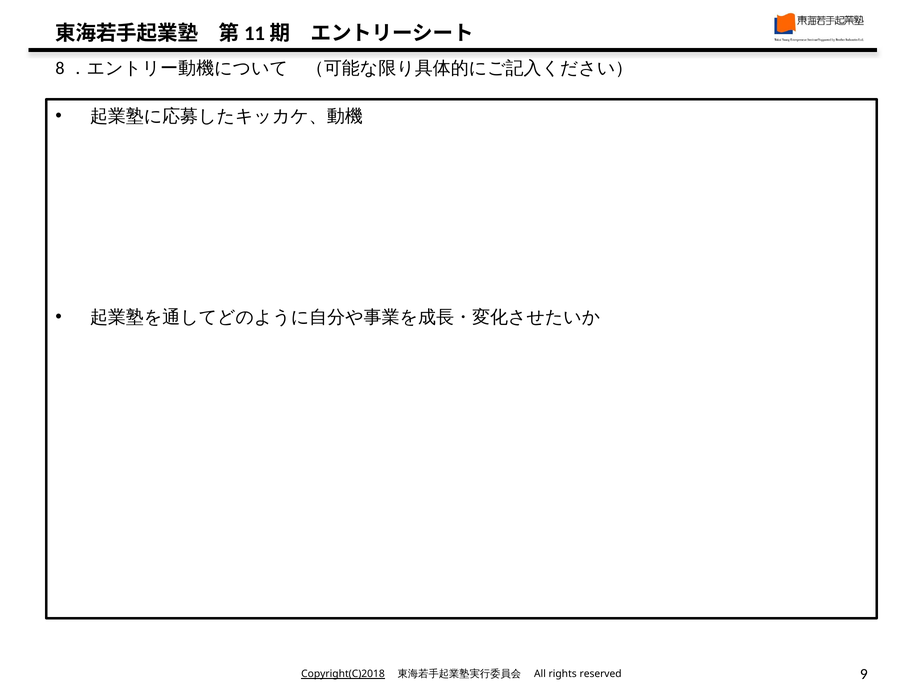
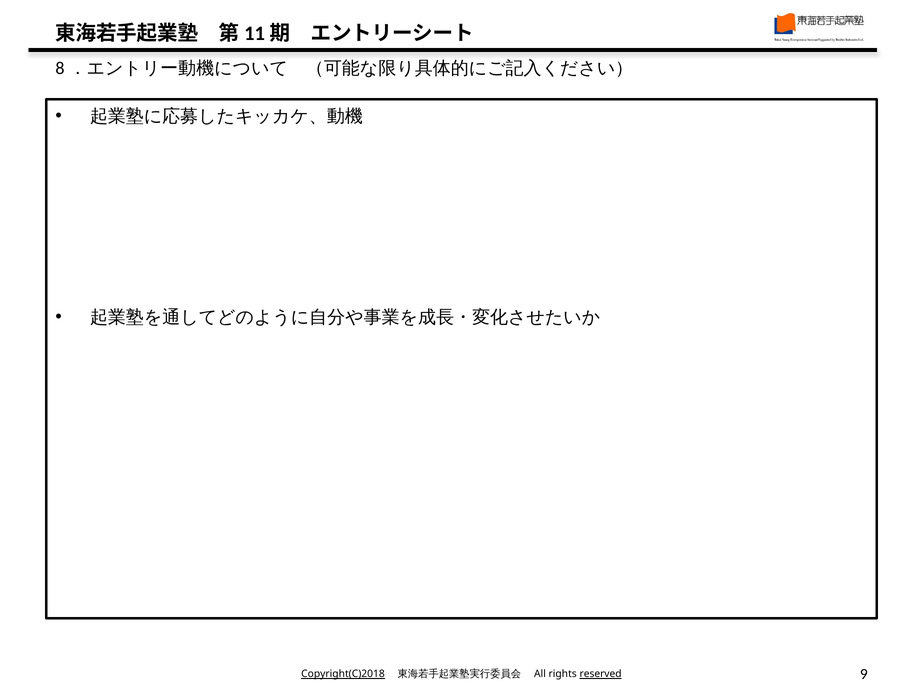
reserved underline: none -> present
